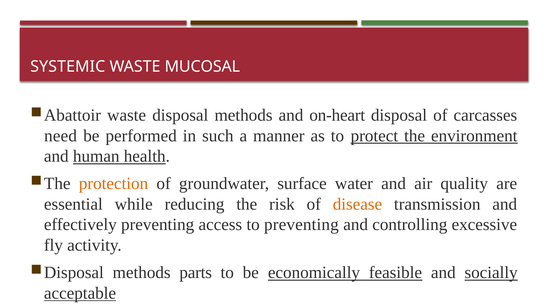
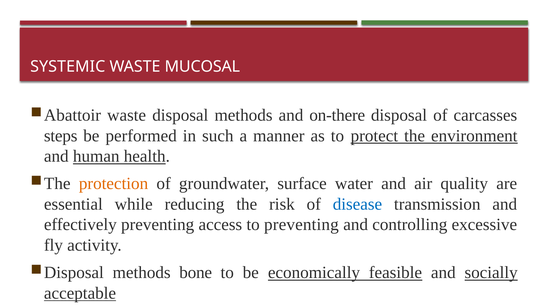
on-heart: on-heart -> on-there
need: need -> steps
disease colour: orange -> blue
parts: parts -> bone
